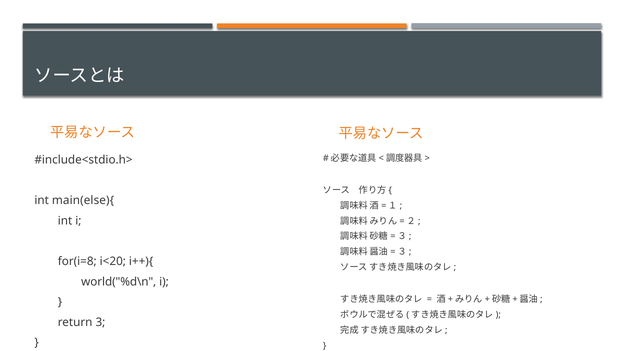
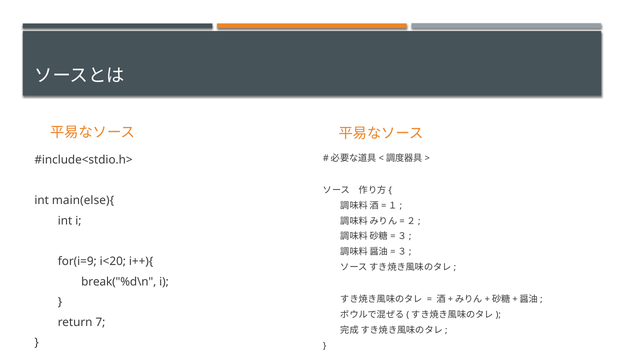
for(i=8: for(i=8 -> for(i=9
world("%d\n: world("%d\n -> break("%d\n
3: 3 -> 7
